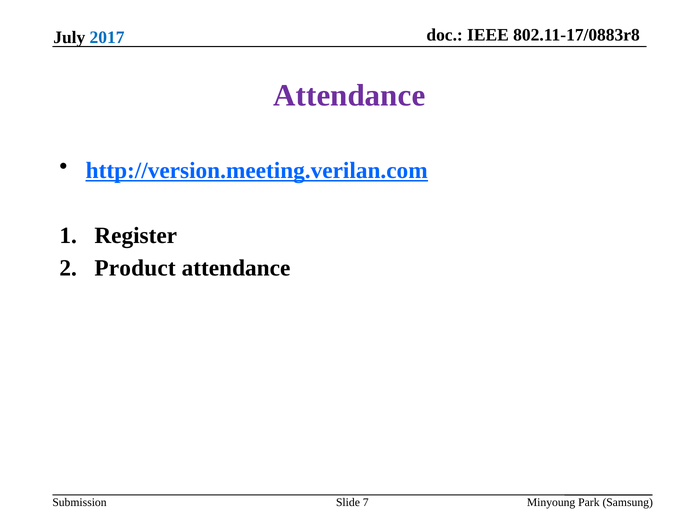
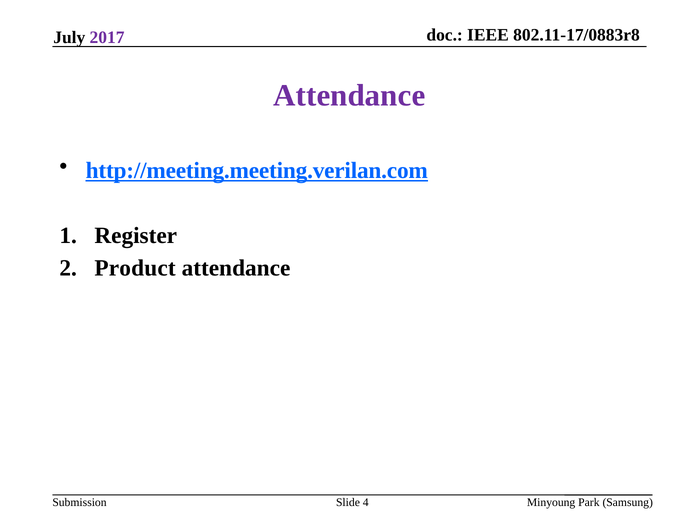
2017 colour: blue -> purple
http://version.meeting.verilan.com: http://version.meeting.verilan.com -> http://meeting.meeting.verilan.com
7: 7 -> 4
